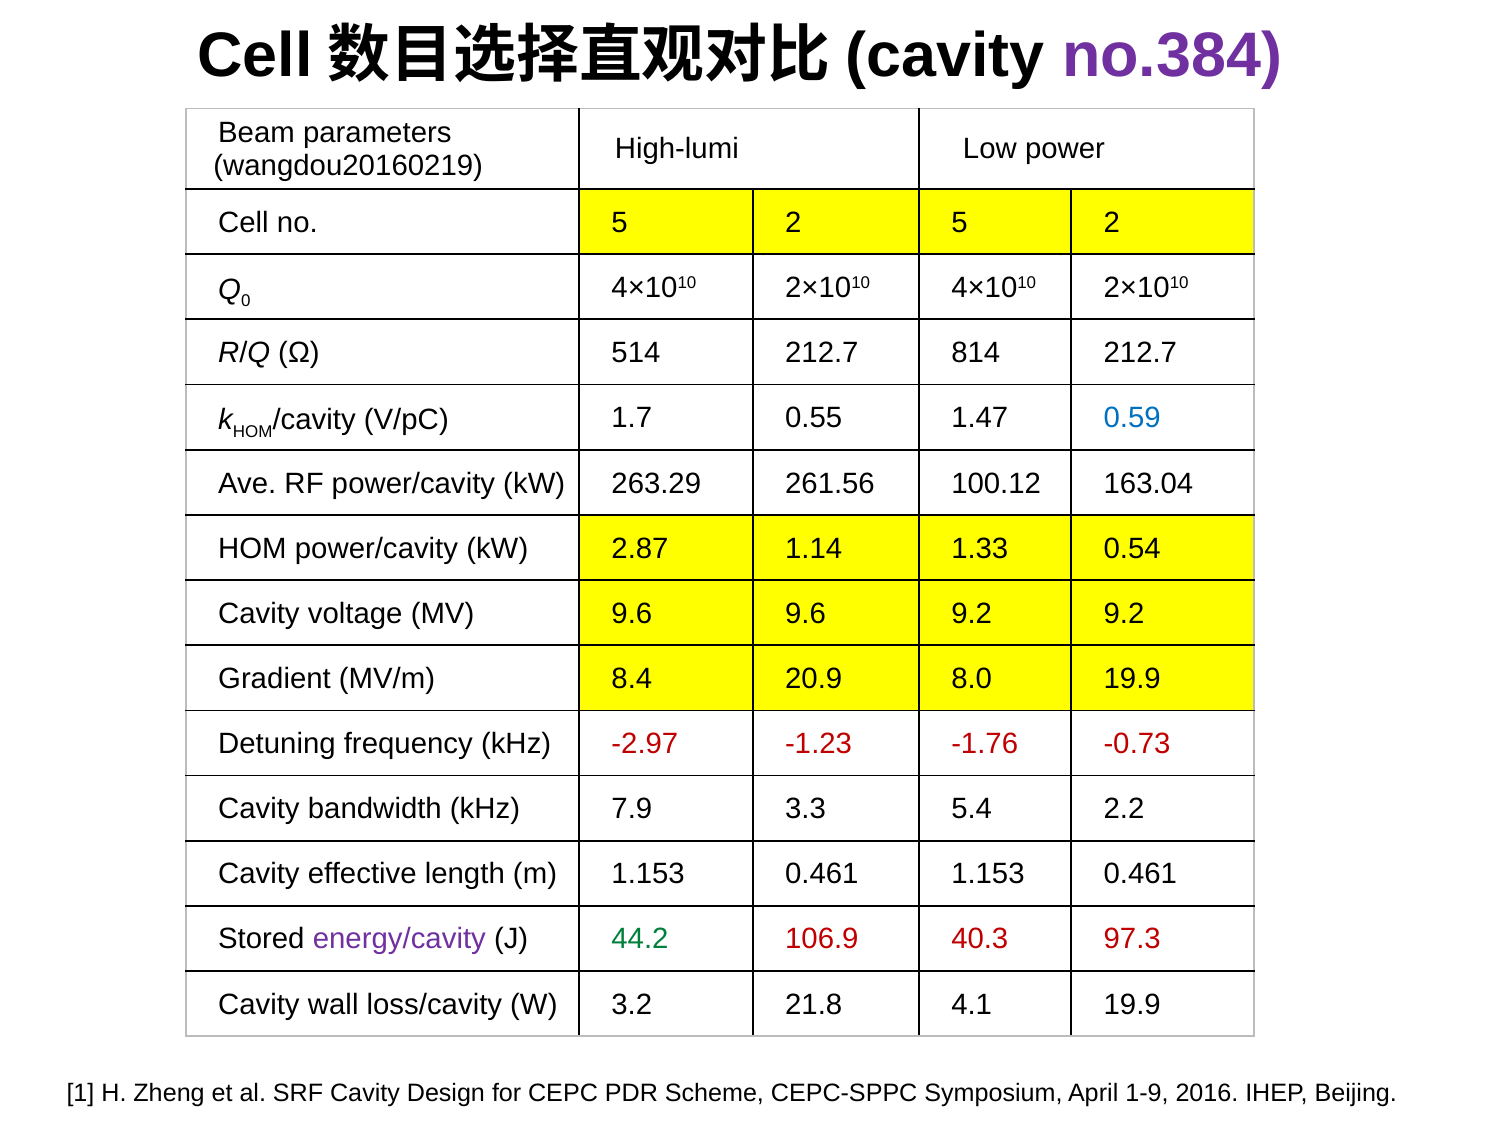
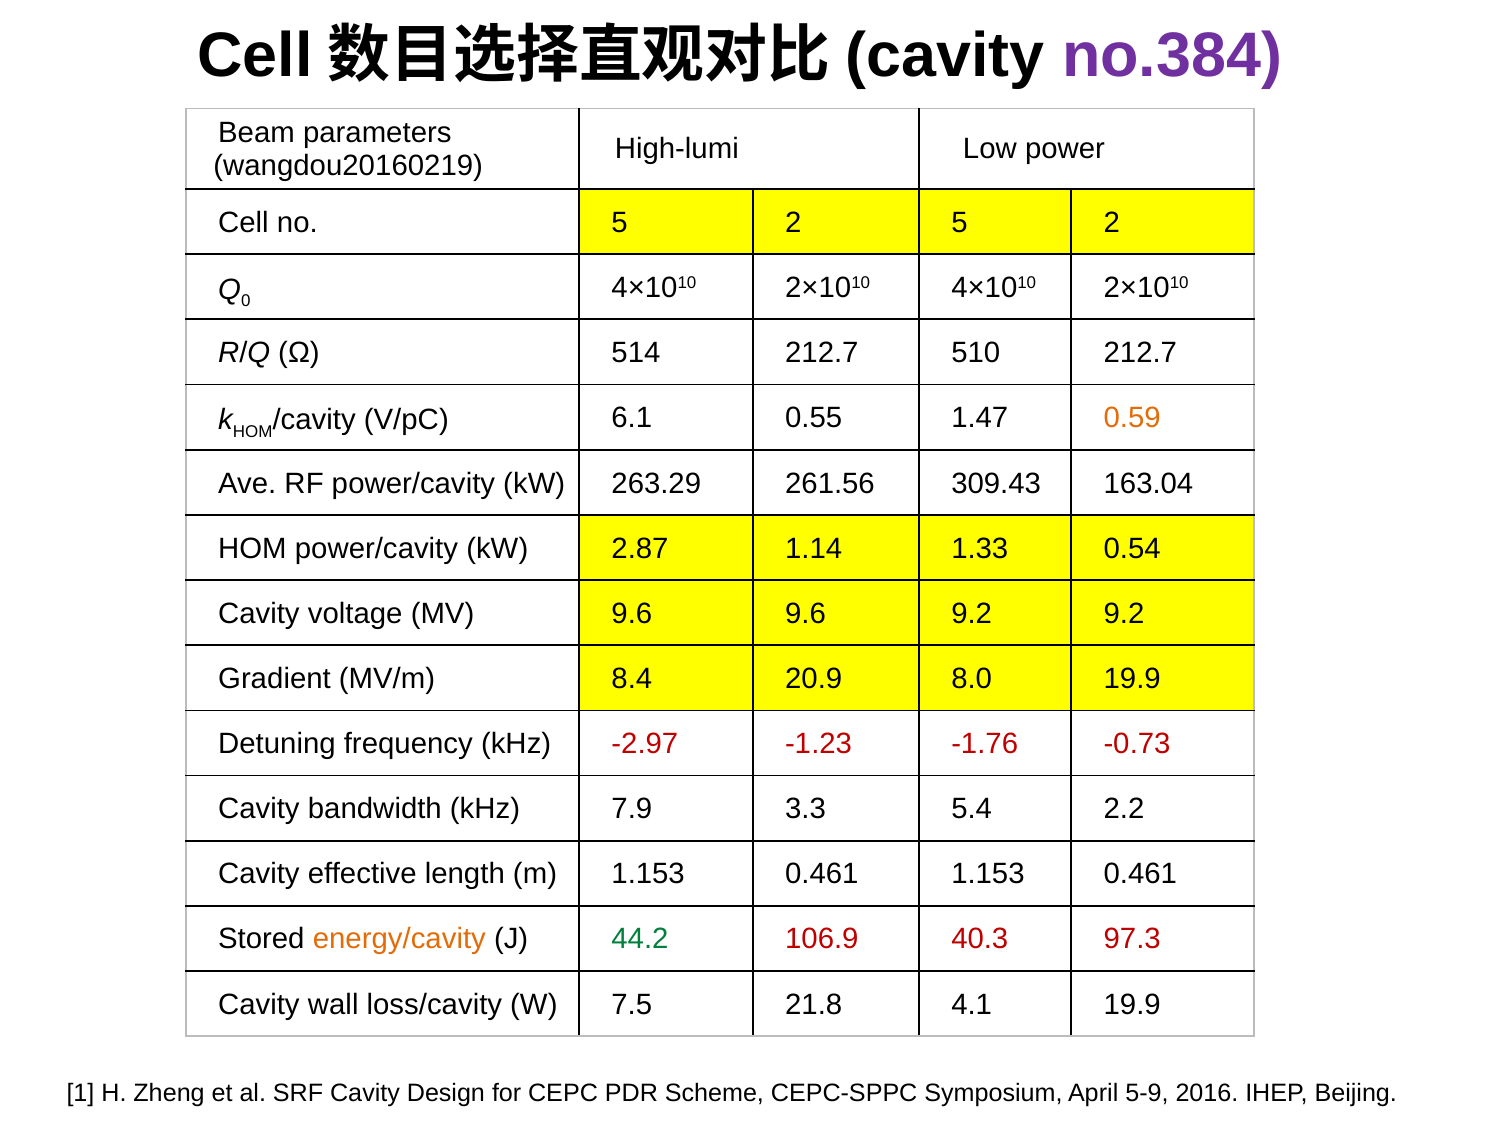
814: 814 -> 510
1.7: 1.7 -> 6.1
0.59 colour: blue -> orange
100.12: 100.12 -> 309.43
energy/cavity colour: purple -> orange
3.2: 3.2 -> 7.5
1-9: 1-9 -> 5-9
